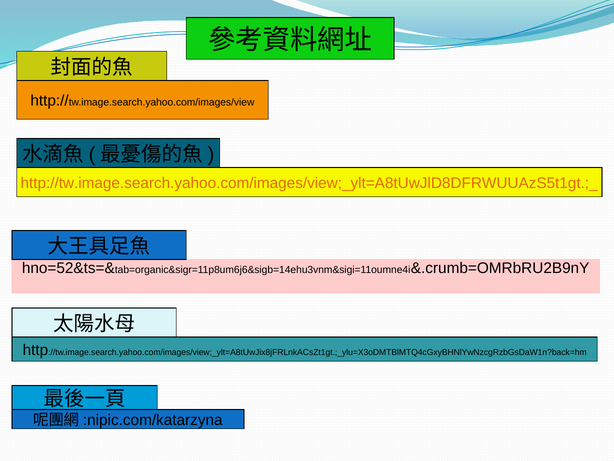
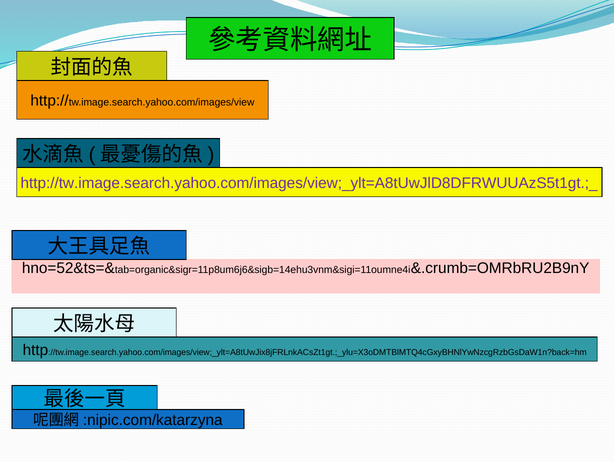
http://tw.image.search.yahoo.com/images/view;_ylt=A8tUwJlD8DFRWUUAzS5t1gt.;_ colour: orange -> purple
